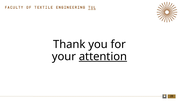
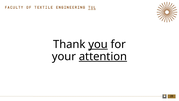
you underline: none -> present
